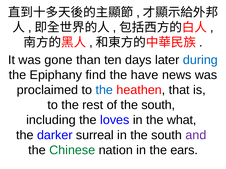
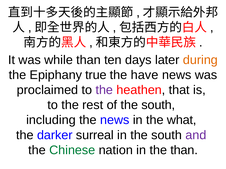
gone: gone -> while
during colour: blue -> orange
find: find -> true
the at (104, 90) colour: blue -> purple
the loves: loves -> news
the ears: ears -> than
